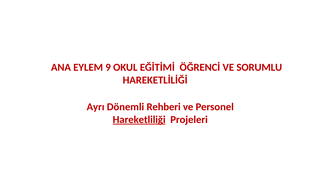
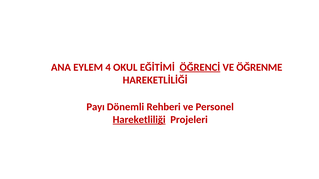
9: 9 -> 4
ÖĞRENCİ underline: none -> present
SORUMLU: SORUMLU -> ÖĞRENME
Ayrı: Ayrı -> Payı
